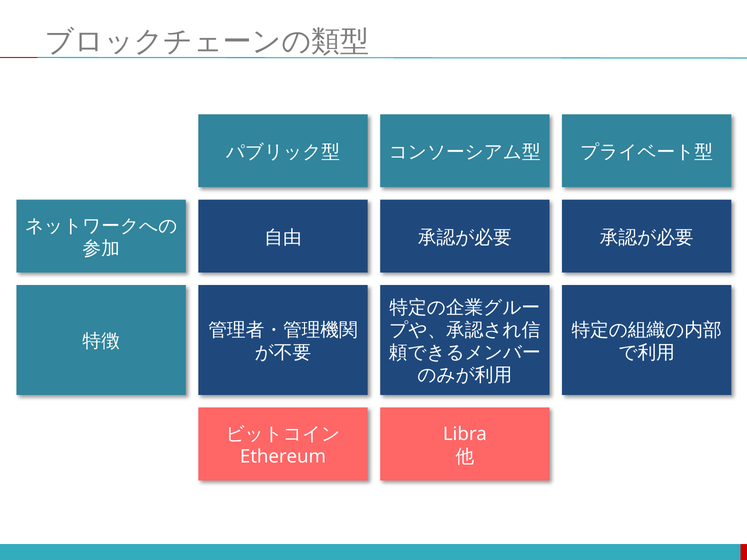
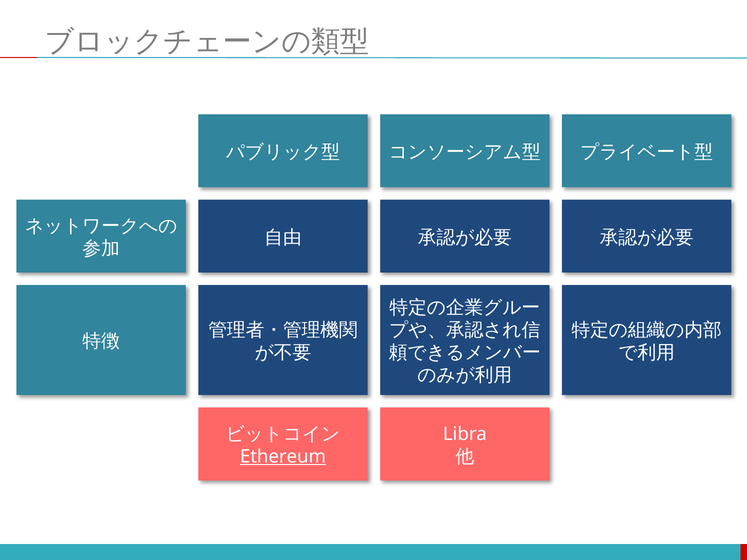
Ethereum underline: none -> present
